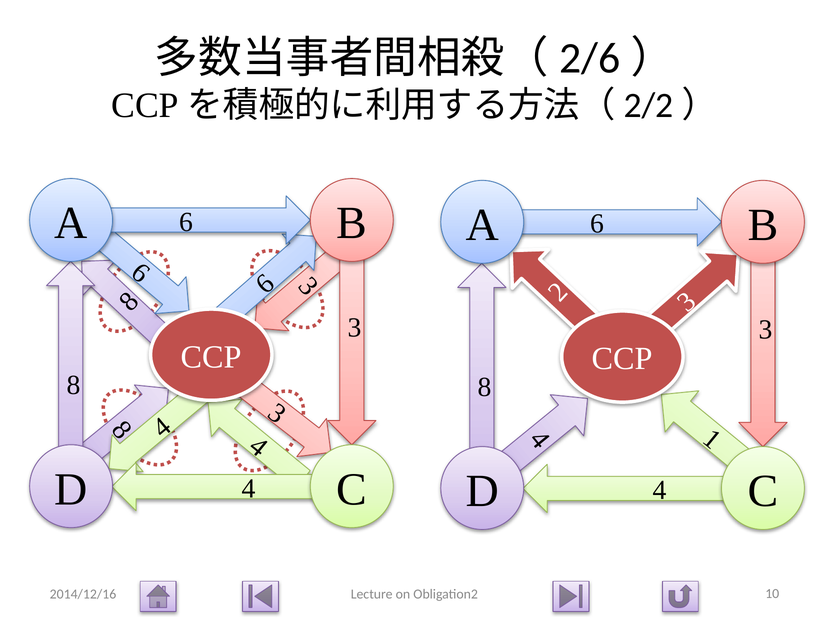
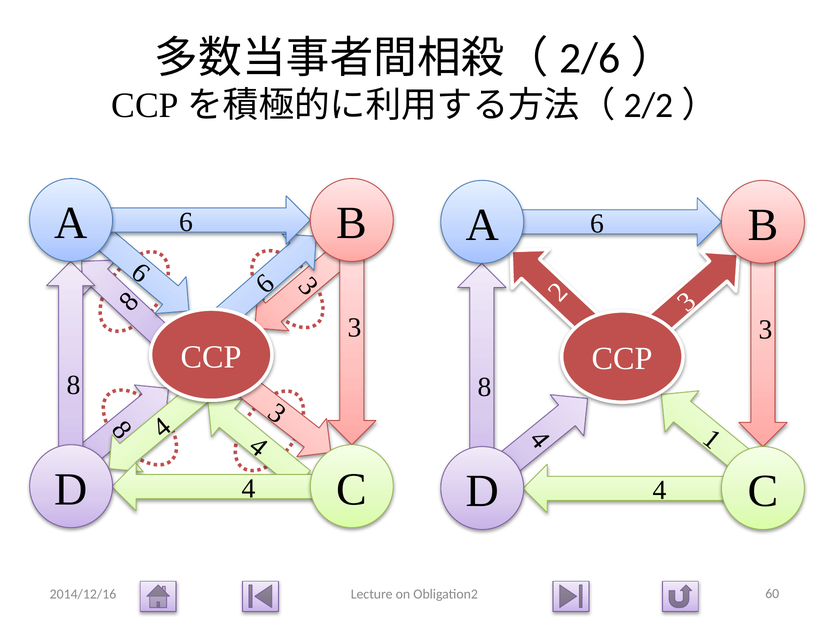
10: 10 -> 60
